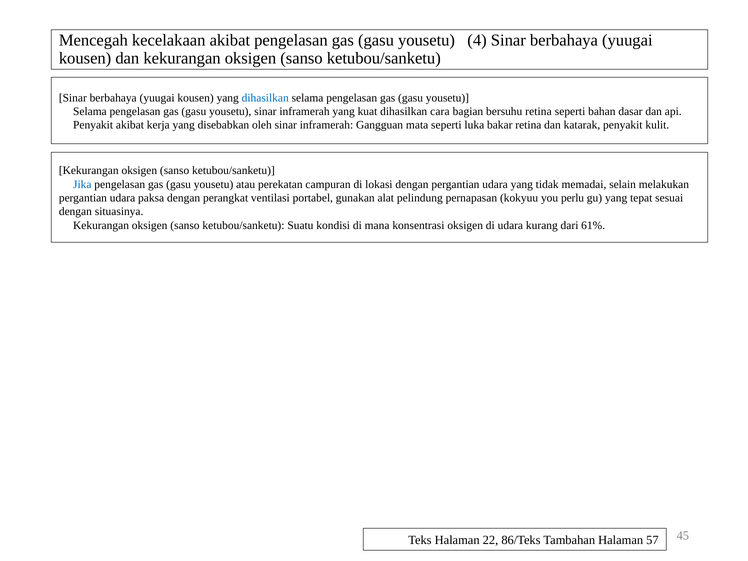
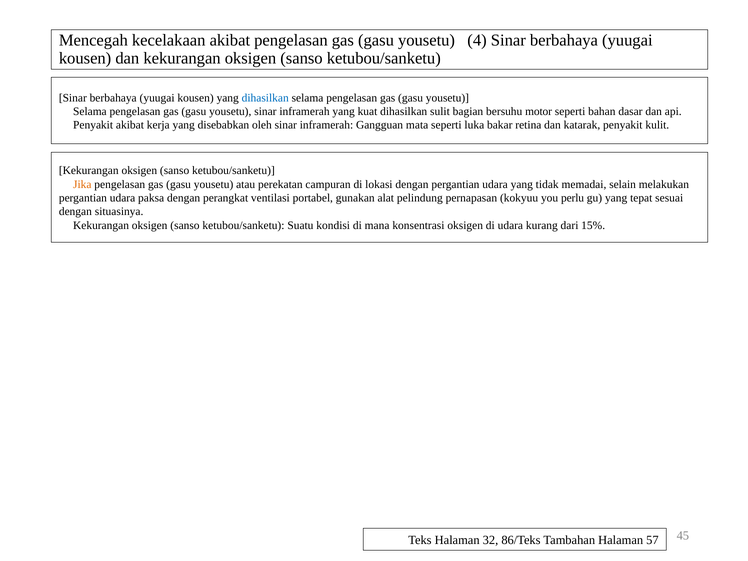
cara: cara -> sulit
bersuhu retina: retina -> motor
Jika colour: blue -> orange
61%: 61% -> 15%
22: 22 -> 32
